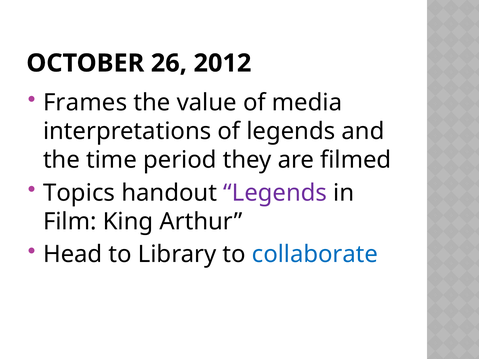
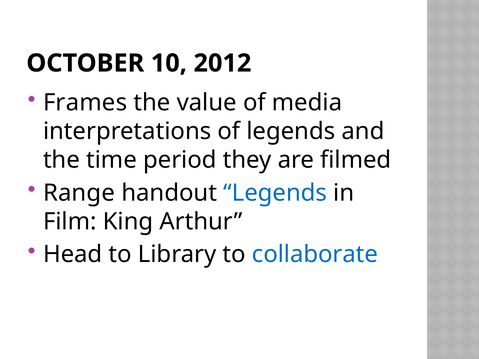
26: 26 -> 10
Topics: Topics -> Range
Legends at (275, 193) colour: purple -> blue
